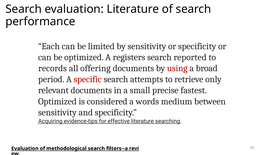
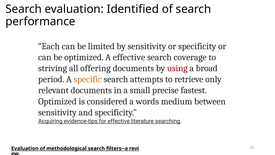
evaluation Literature: Literature -> Identified
A registers: registers -> effective
reported: reported -> coverage
records: records -> striving
specific colour: red -> orange
